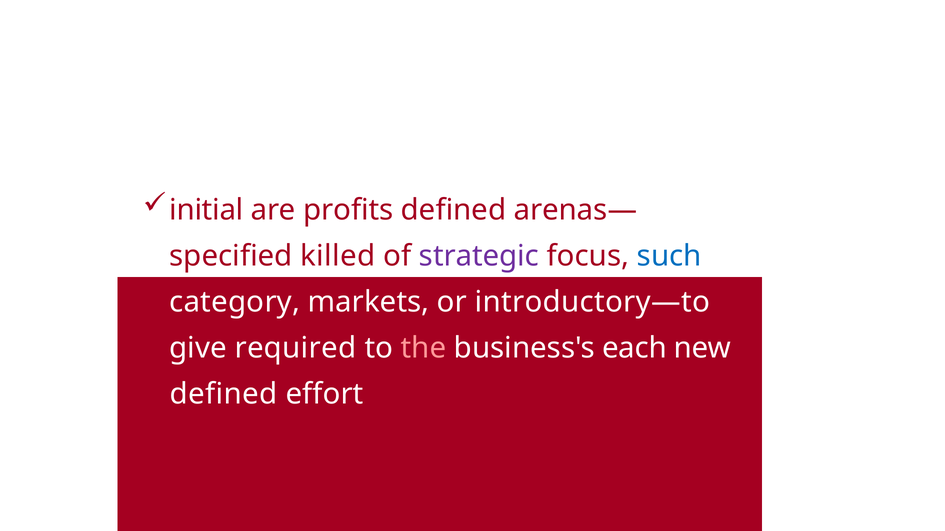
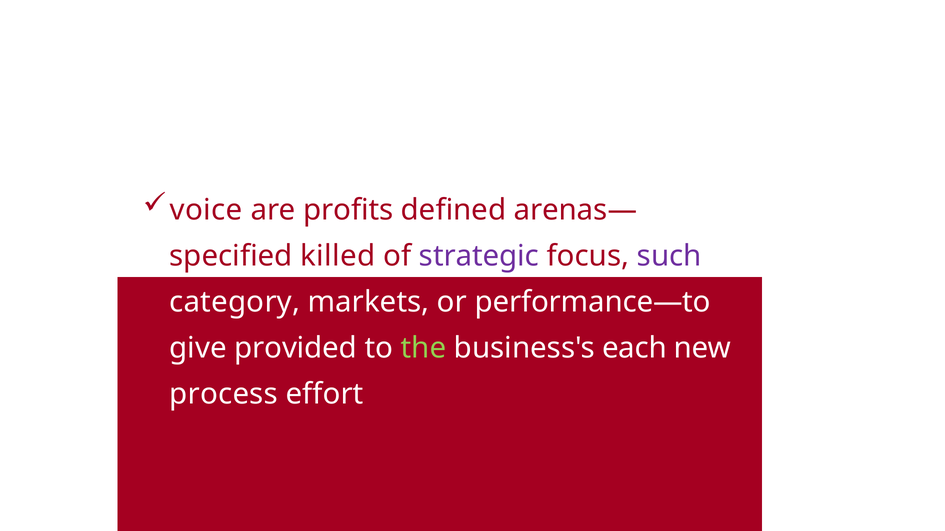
initial: initial -> voice
such colour: blue -> purple
introductory—to: introductory—to -> performance—to
required: required -> provided
the colour: pink -> light green
defined at (224, 394): defined -> process
